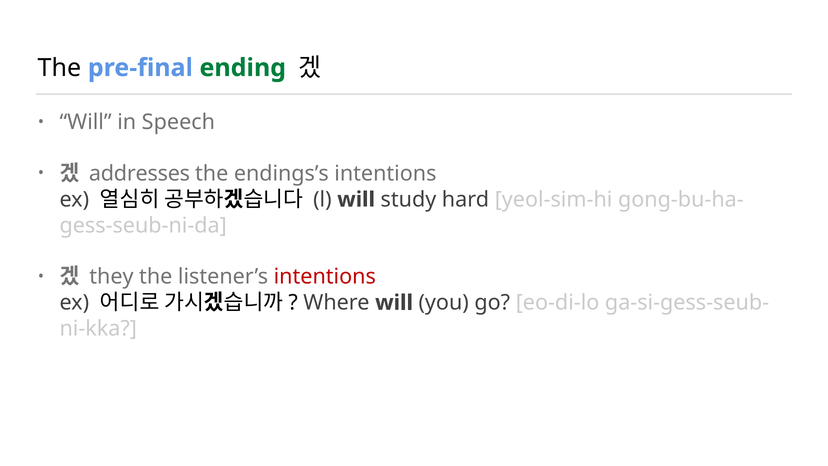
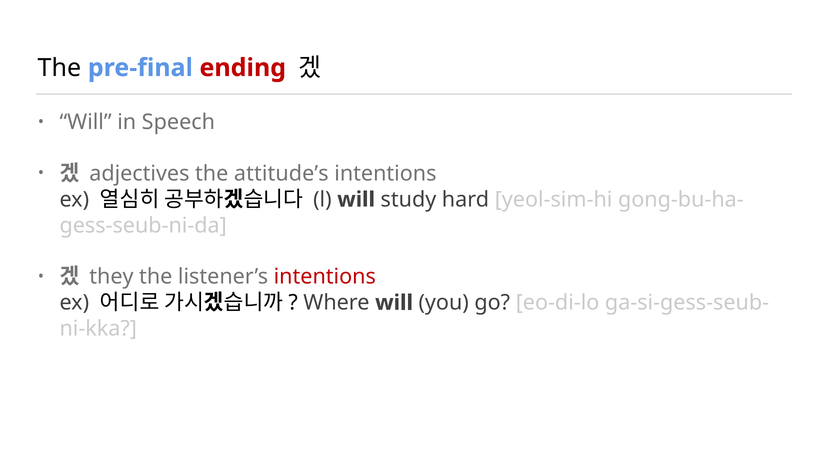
ending colour: green -> red
addresses: addresses -> adjectives
endings’s: endings’s -> attitude’s
